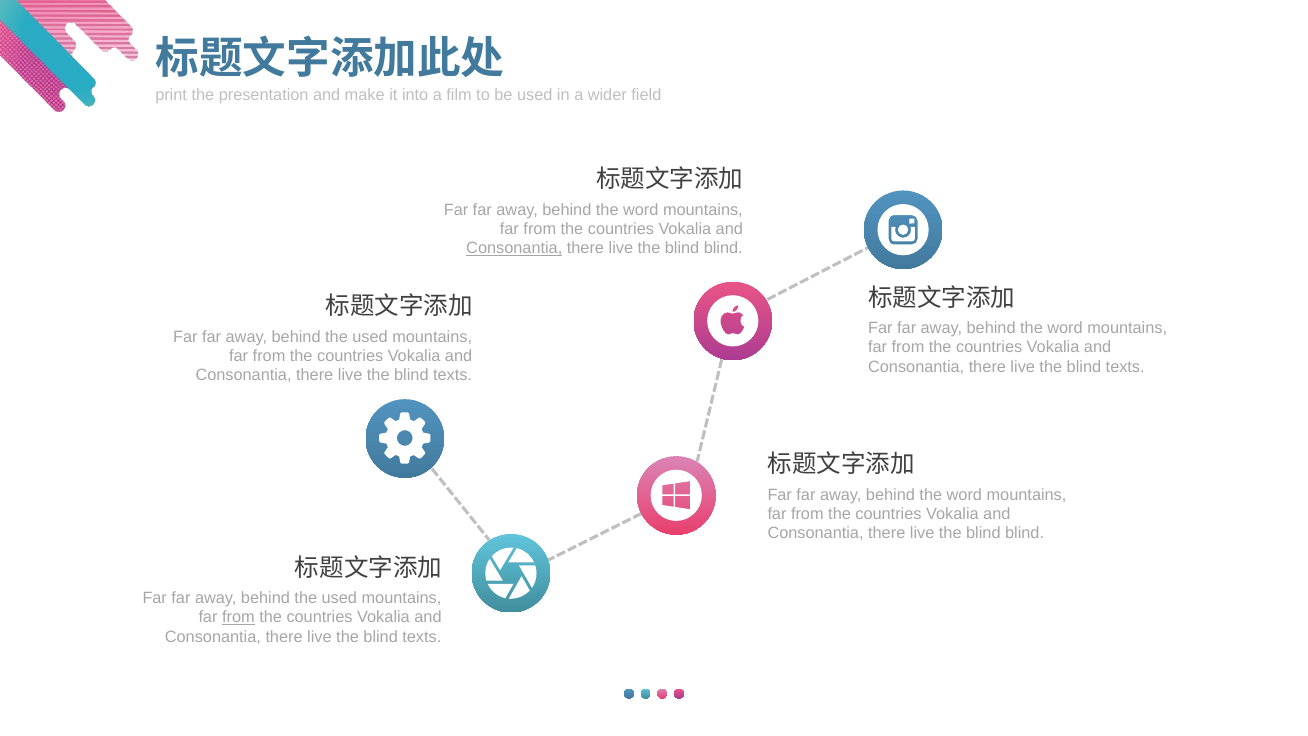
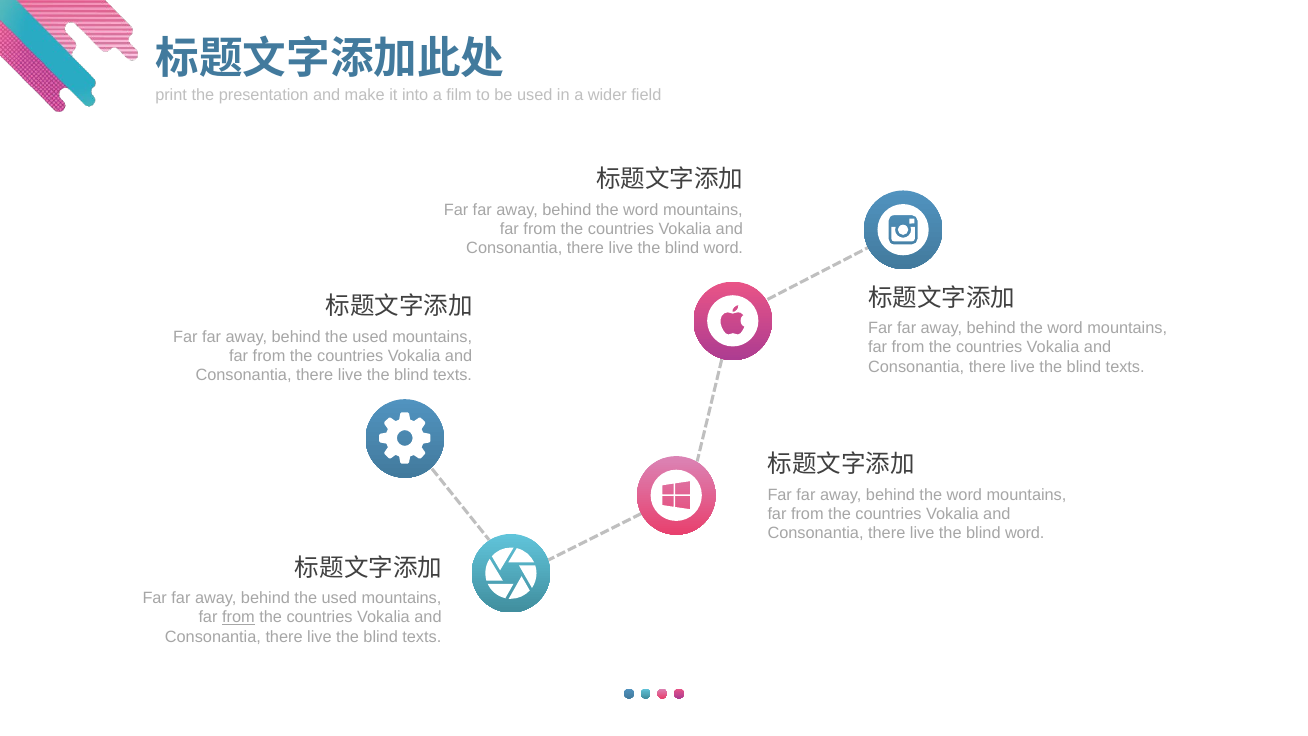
Consonantia at (514, 248) underline: present -> none
blind at (723, 248): blind -> word
blind at (1025, 533): blind -> word
